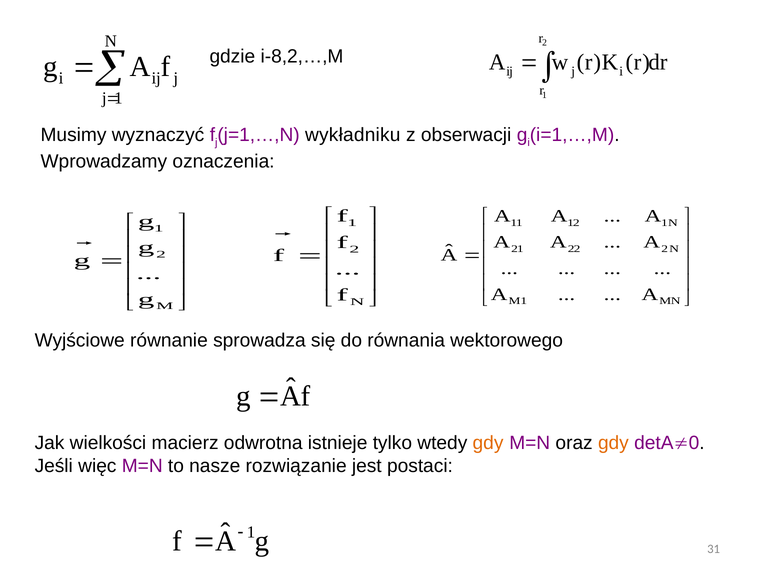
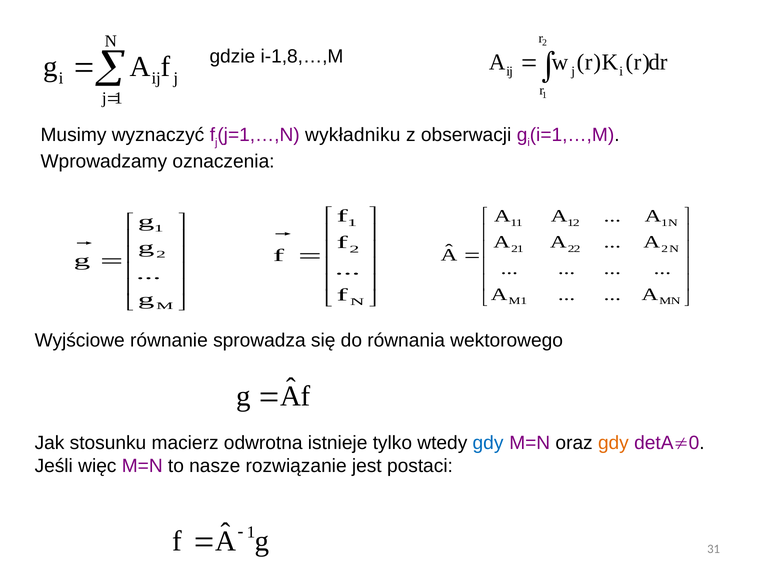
i-8,2,…,M: i-8,2,…,M -> i-1,8,…,M
wielkości: wielkości -> stosunku
gdy at (488, 443) colour: orange -> blue
